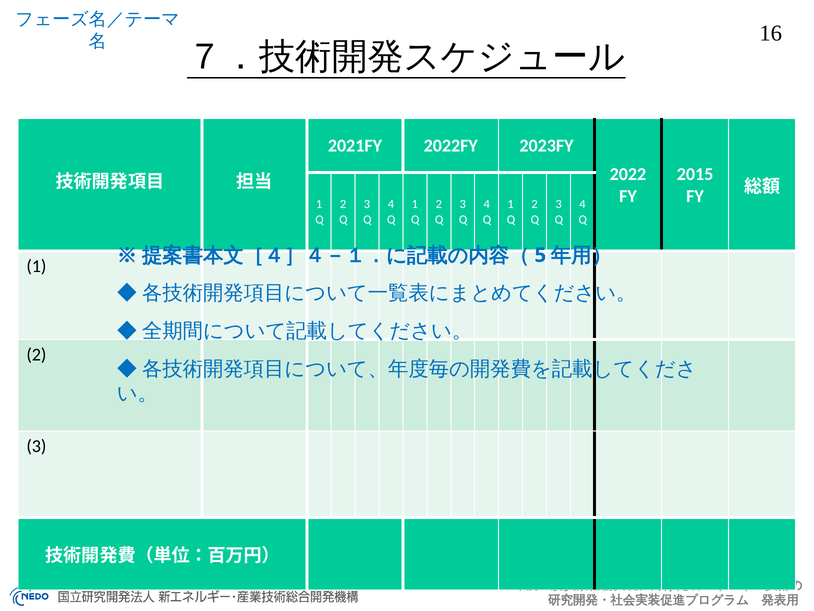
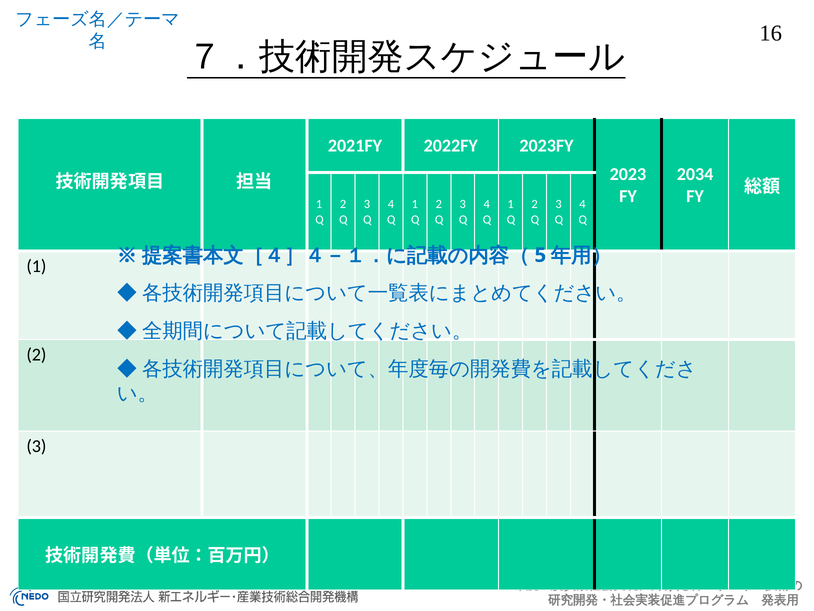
2022: 2022 -> 2023
2015: 2015 -> 2034
